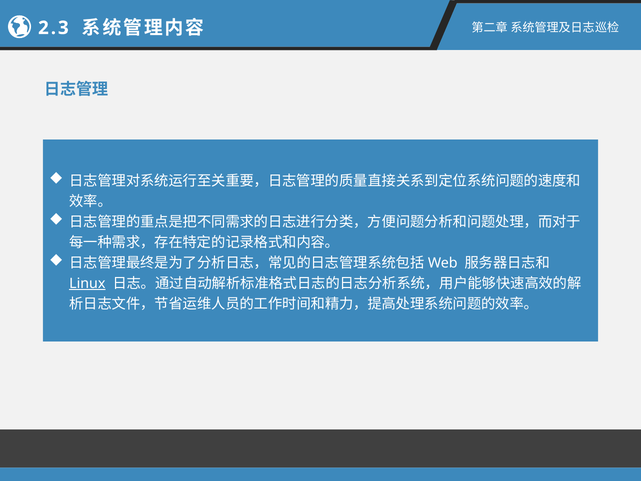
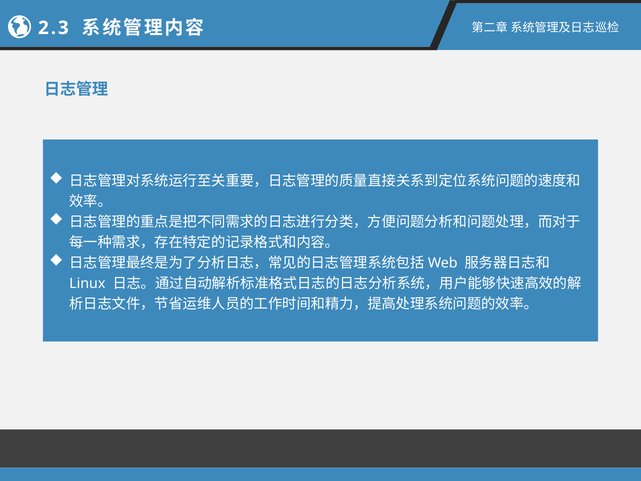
Linux underline: present -> none
